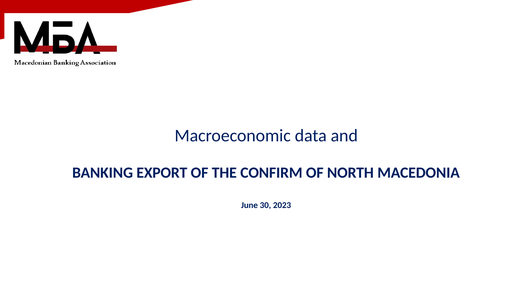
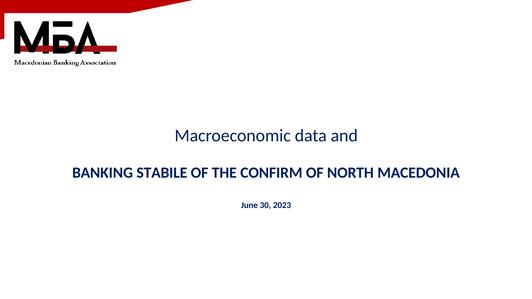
EXPORT: EXPORT -> STABILE
